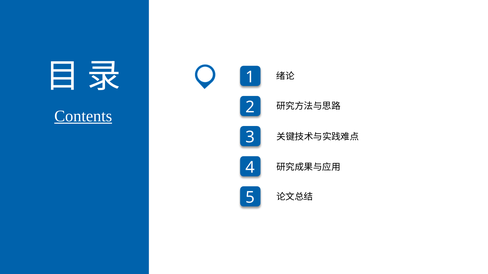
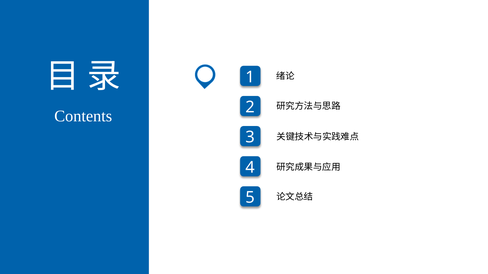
Contents underline: present -> none
